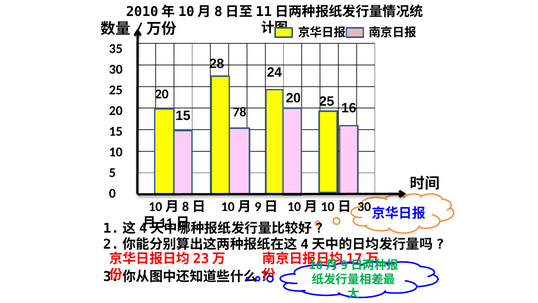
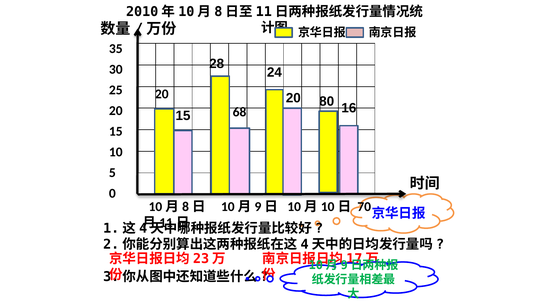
20 25: 25 -> 80
78: 78 -> 68
30 at (364, 206): 30 -> 70
